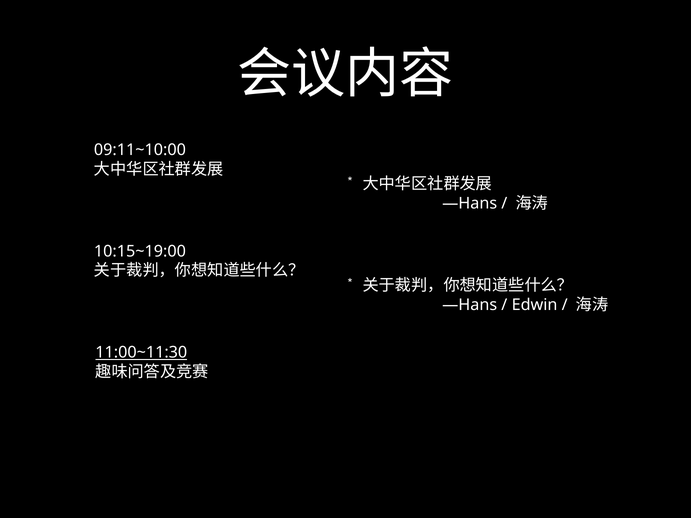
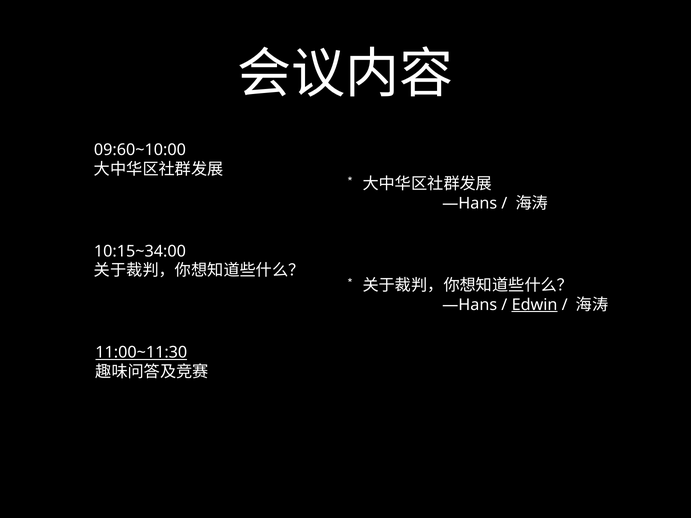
09:11~10:00: 09:11~10:00 -> 09:60~10:00
10:15~19:00: 10:15~19:00 -> 10:15~34:00
Edwin underline: none -> present
